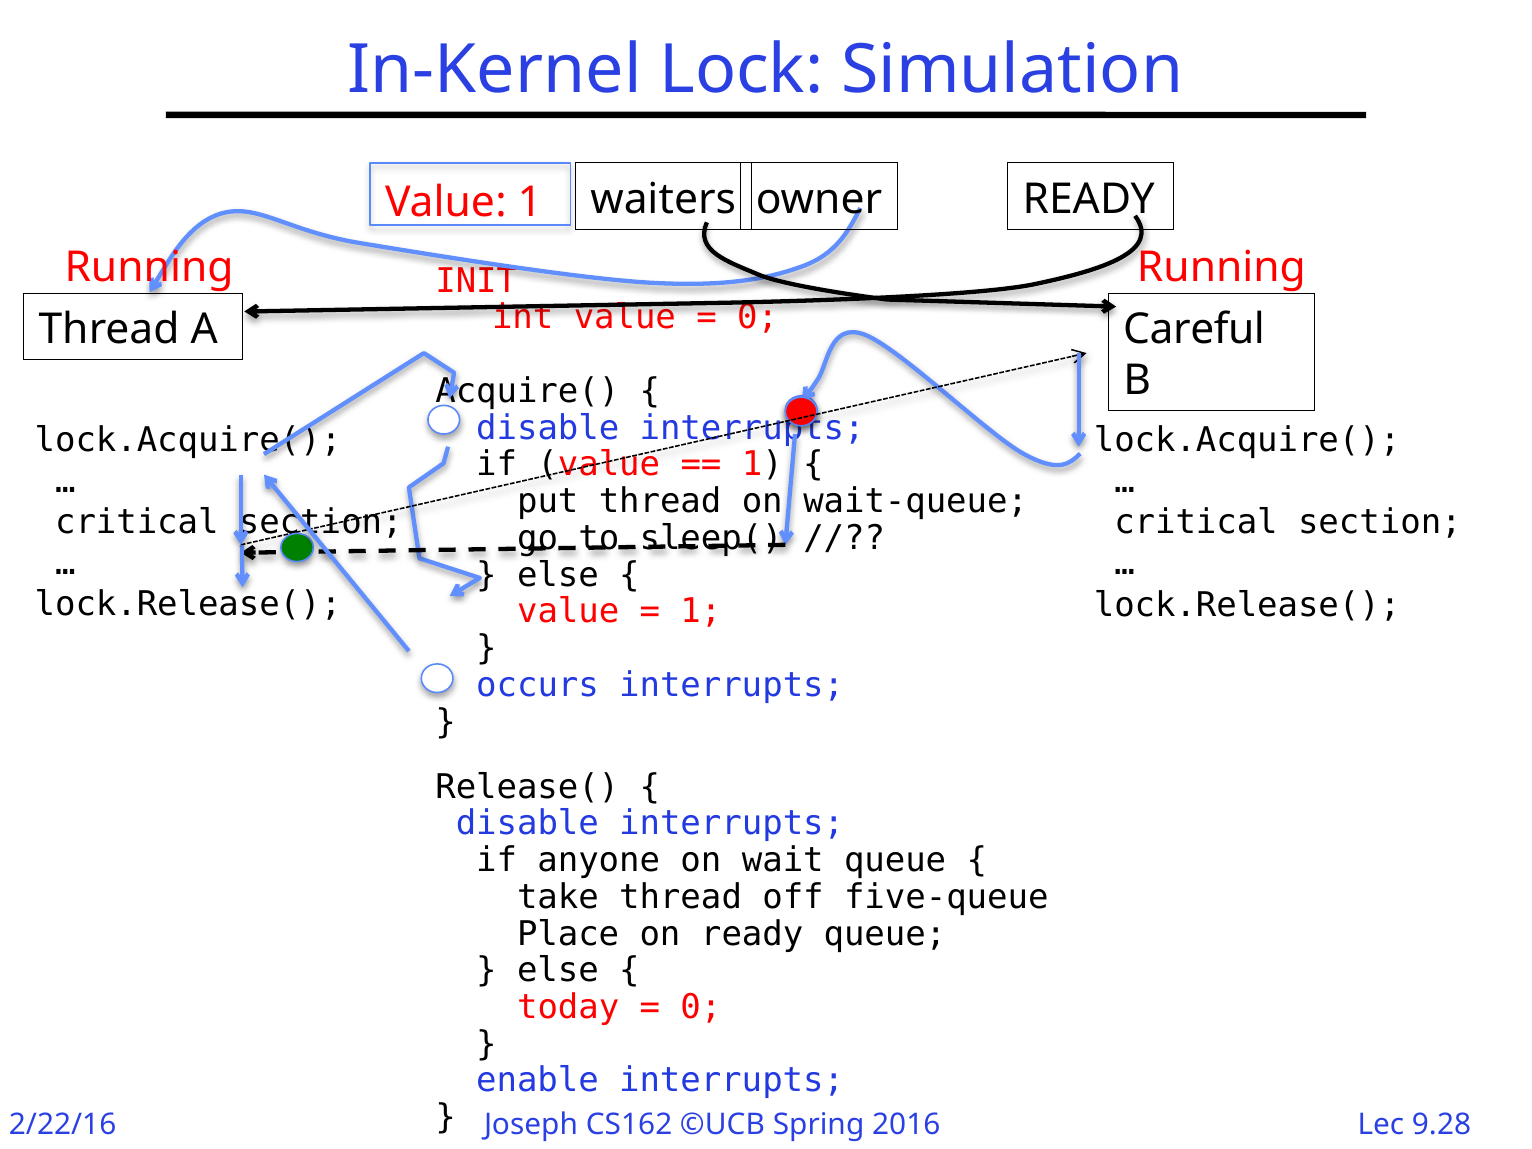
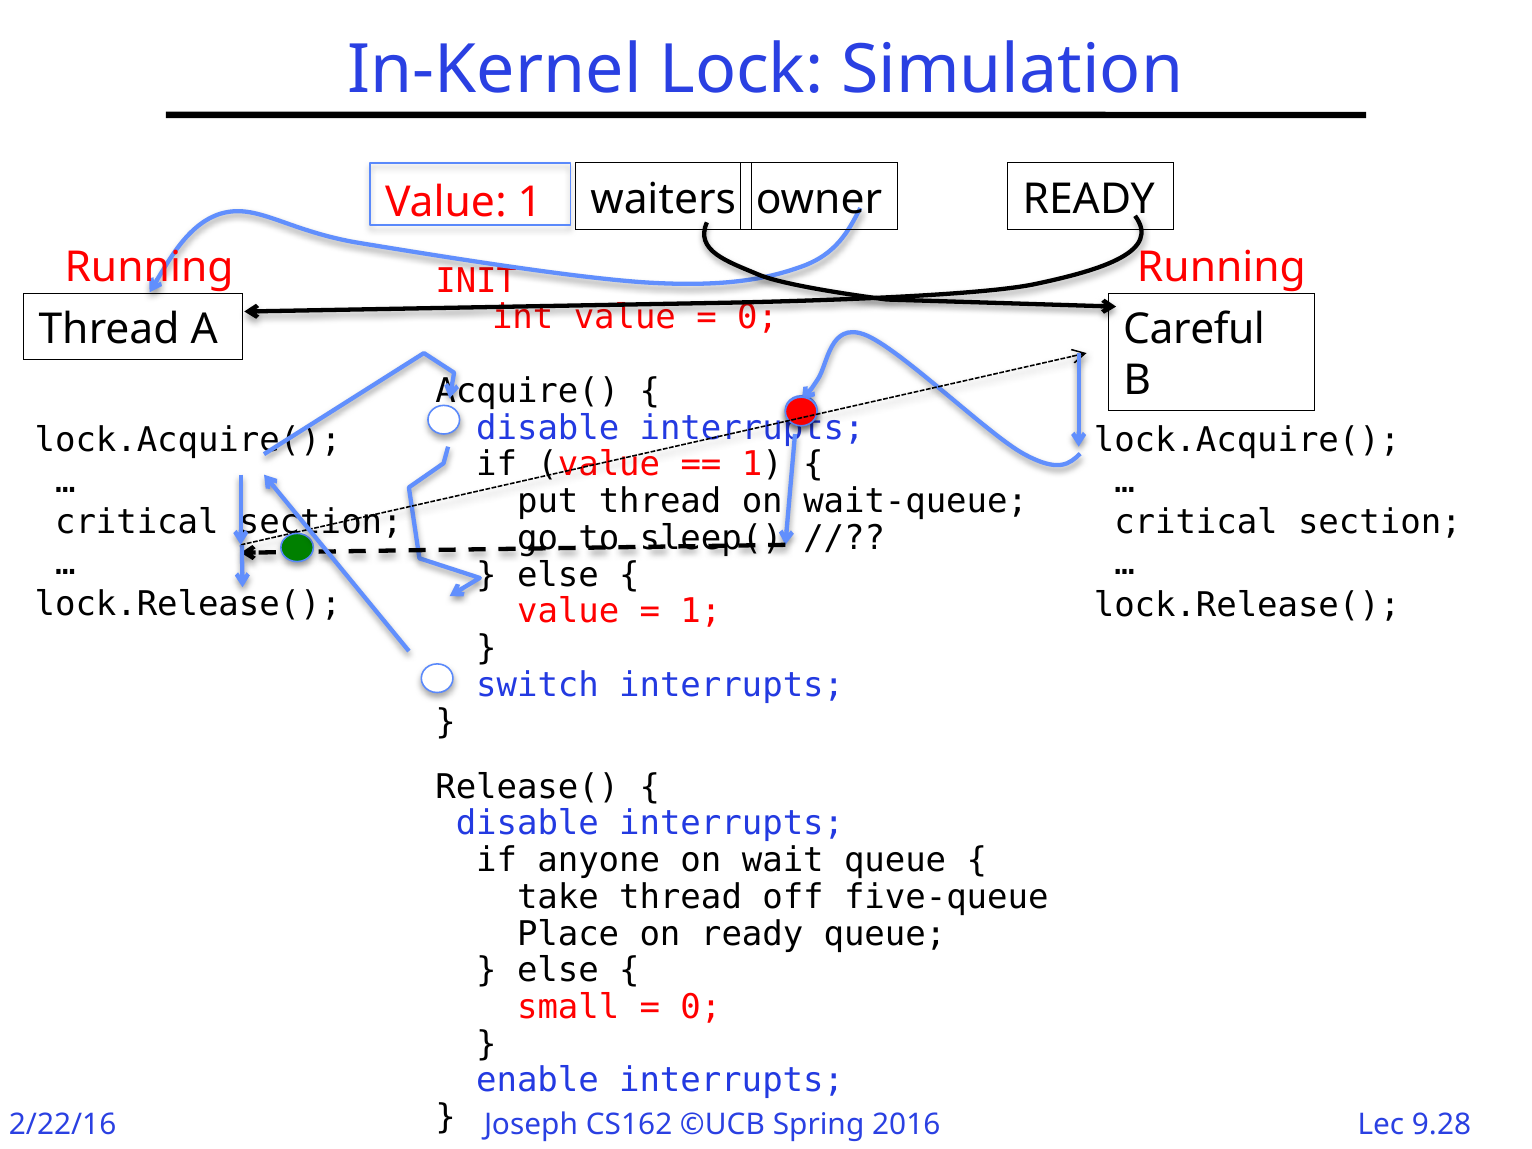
occurs: occurs -> switch
today: today -> small
